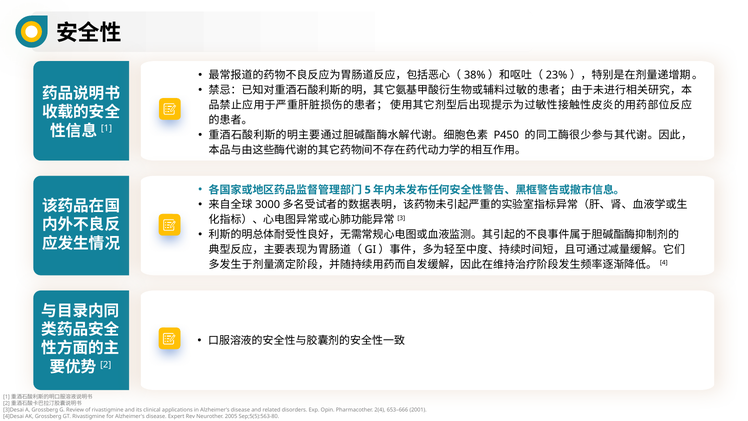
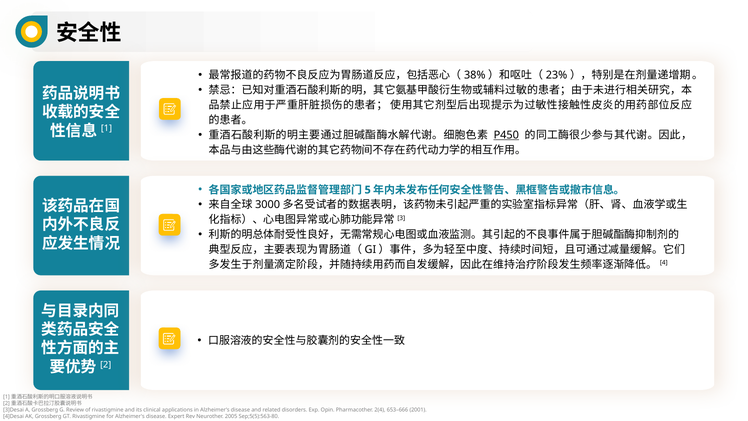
P450 underline: none -> present
